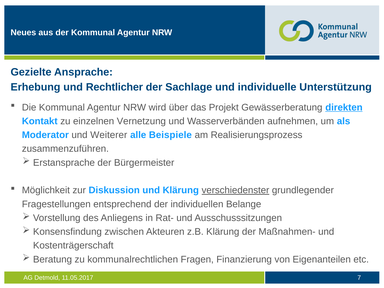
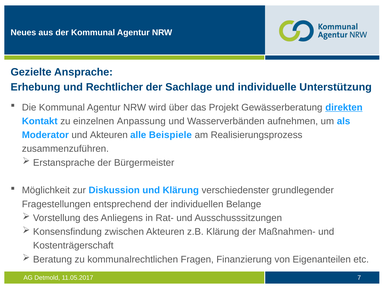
Vernetzung: Vernetzung -> Anpassung
und Weiterer: Weiterer -> Akteuren
verschiedenster underline: present -> none
